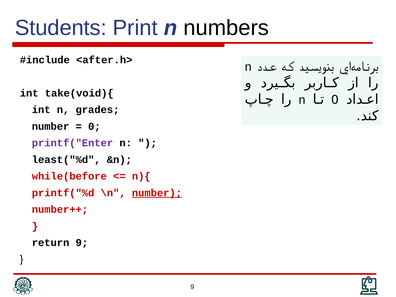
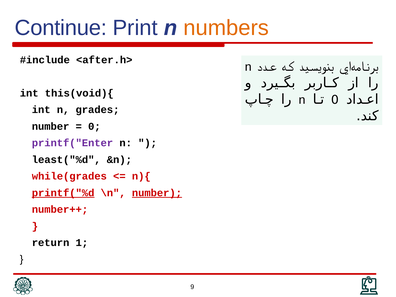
Students: Students -> Continue
numbers colour: black -> orange
take(void){: take(void){ -> this(void){
while(before: while(before -> while(grades
printf("%d underline: none -> present
return 9: 9 -> 1
